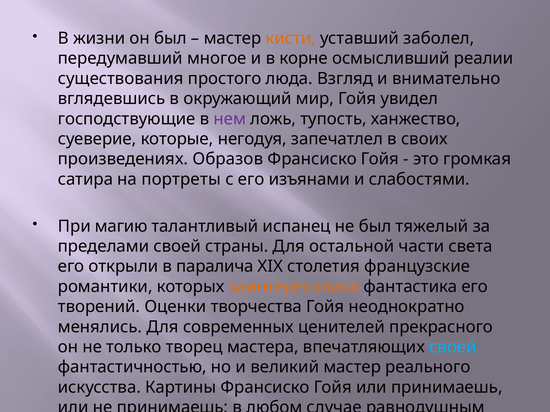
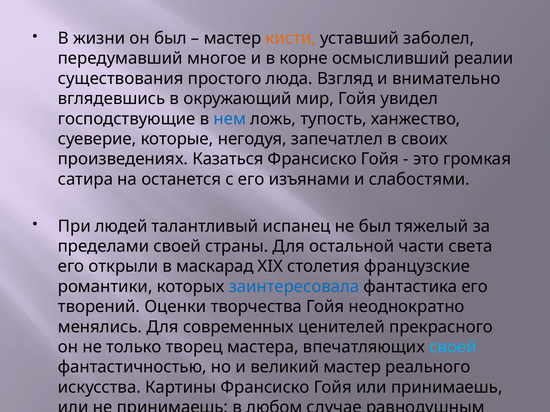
нем colour: purple -> blue
Образов: Образов -> Казаться
на портреты: портреты -> останется
магию: магию -> людей
паралича: паралича -> маскарад
заинтересовала colour: orange -> blue
